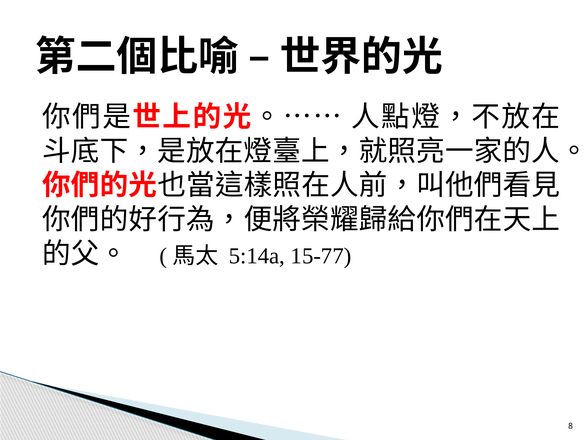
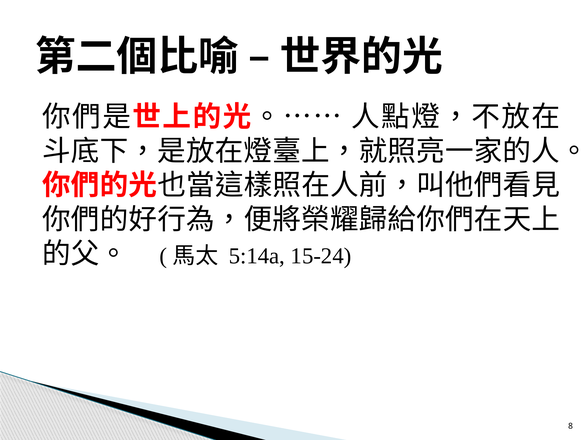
15-77: 15-77 -> 15-24
